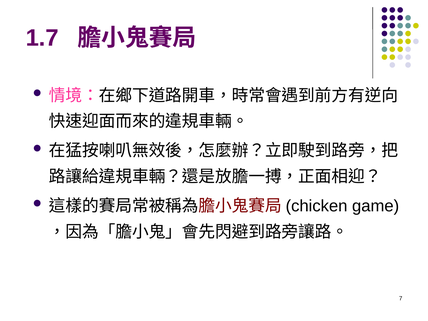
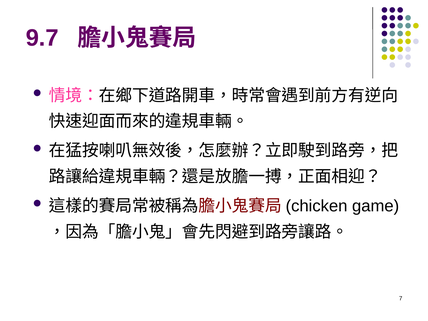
1.7: 1.7 -> 9.7
